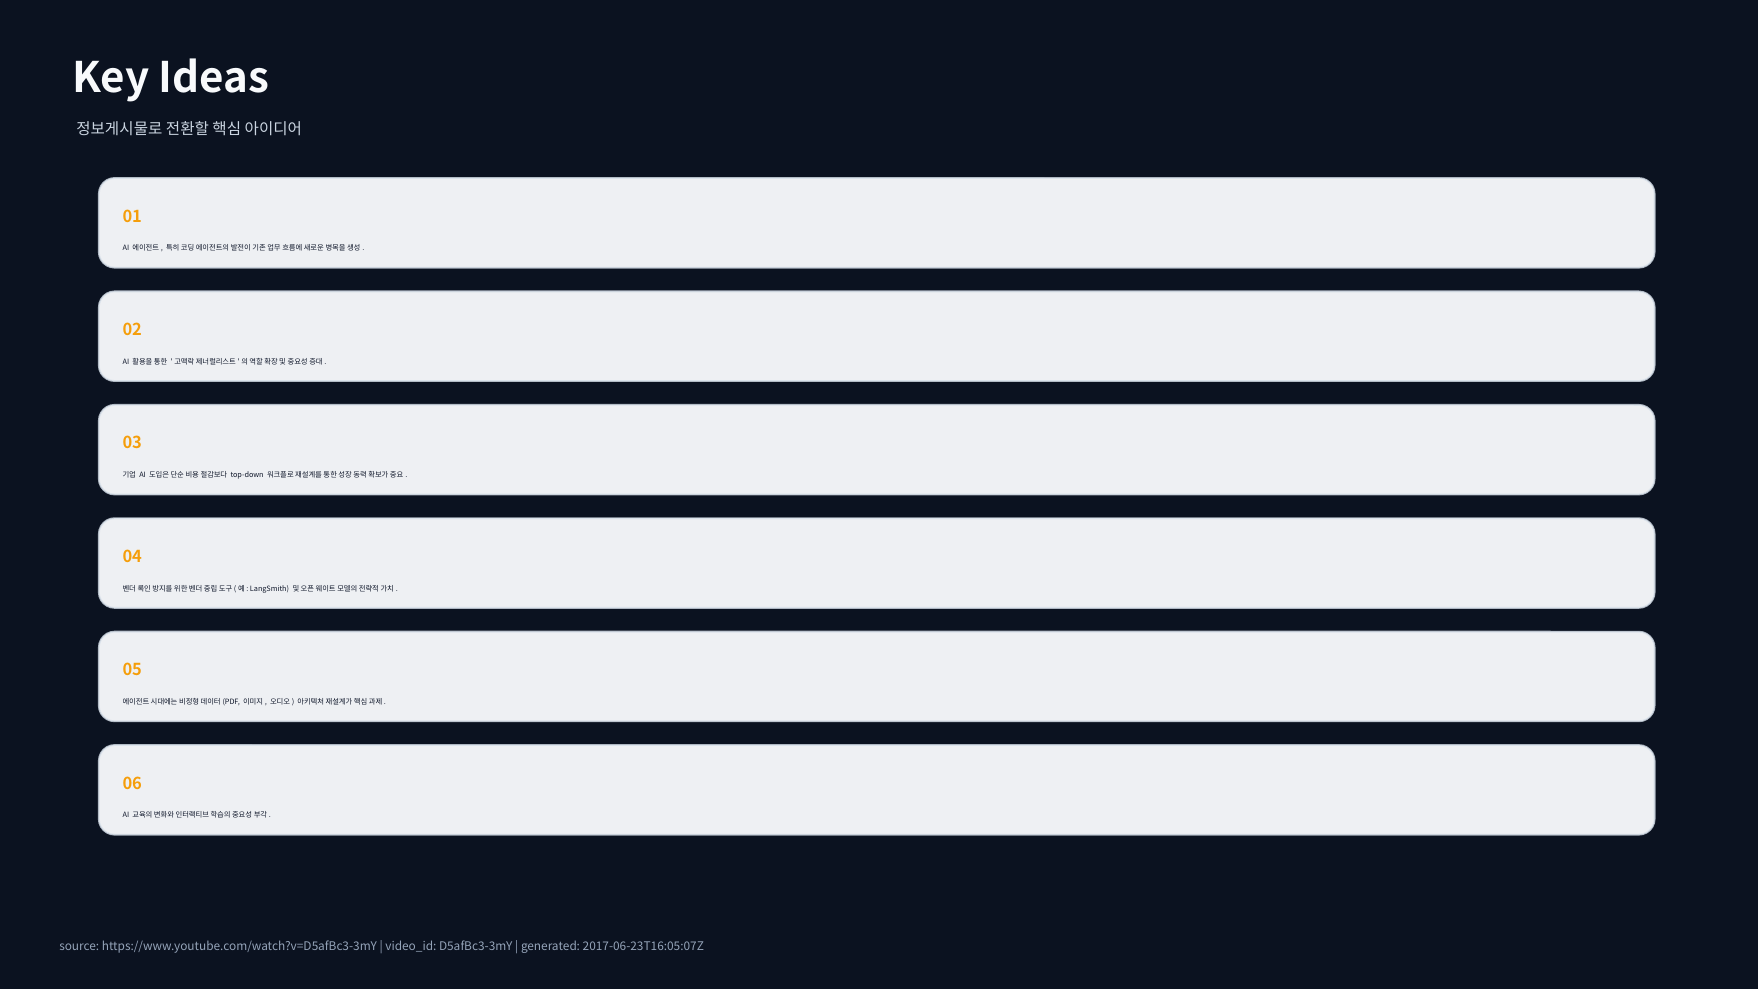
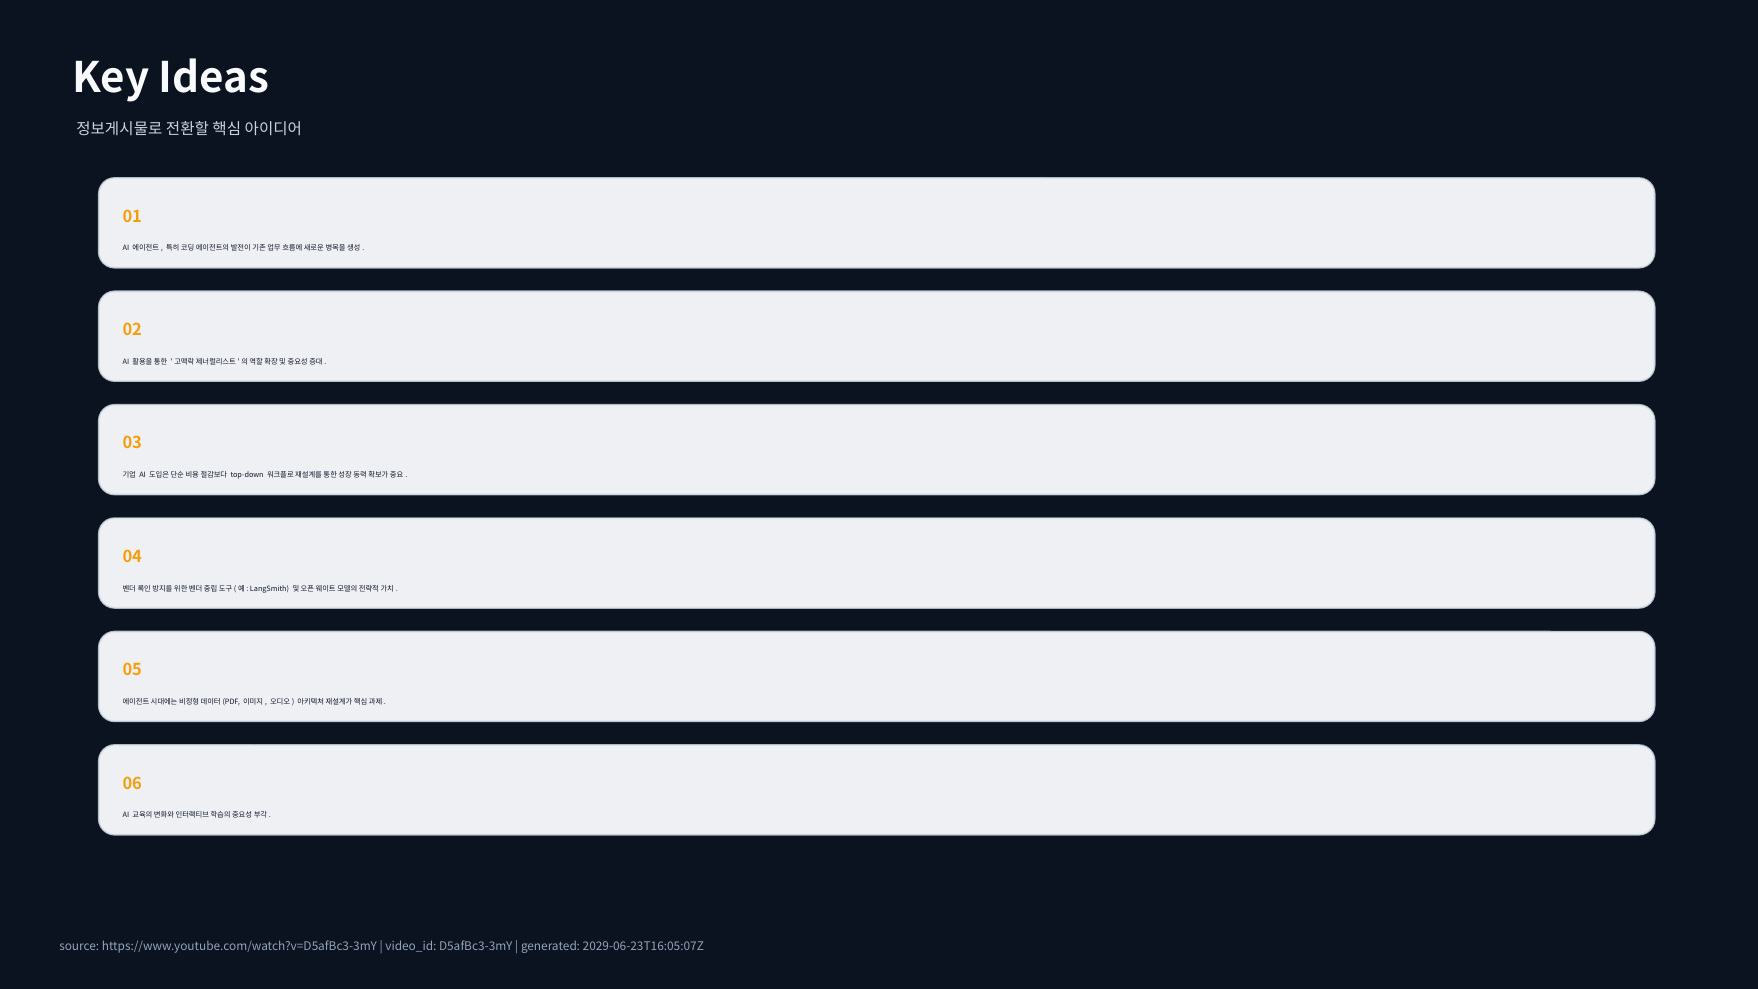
2017-06-23T16:05:07Z: 2017-06-23T16:05:07Z -> 2029-06-23T16:05:07Z
